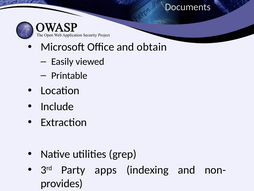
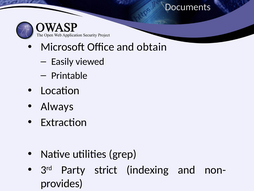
Include: Include -> Always
apps: apps -> strict
